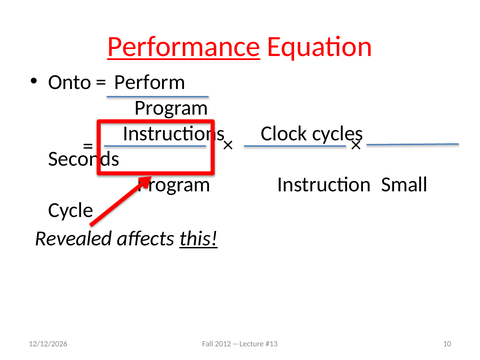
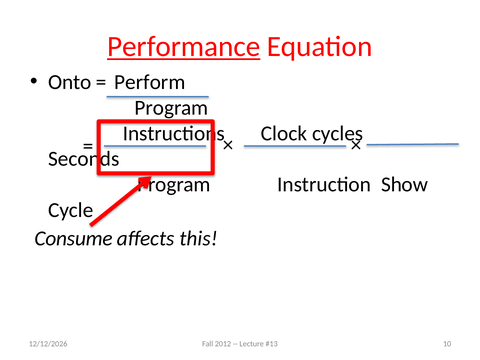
Small: Small -> Show
Revealed: Revealed -> Consume
this underline: present -> none
